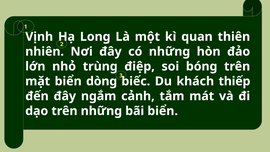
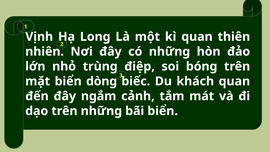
khách thiếp: thiếp -> quan
